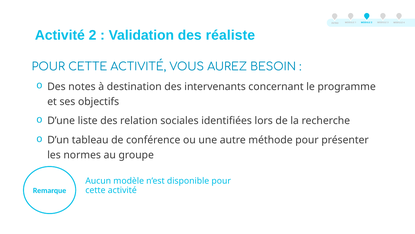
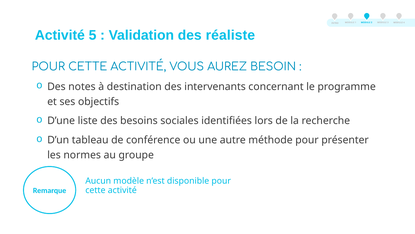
Activité 2: 2 -> 5
relation: relation -> besoins
